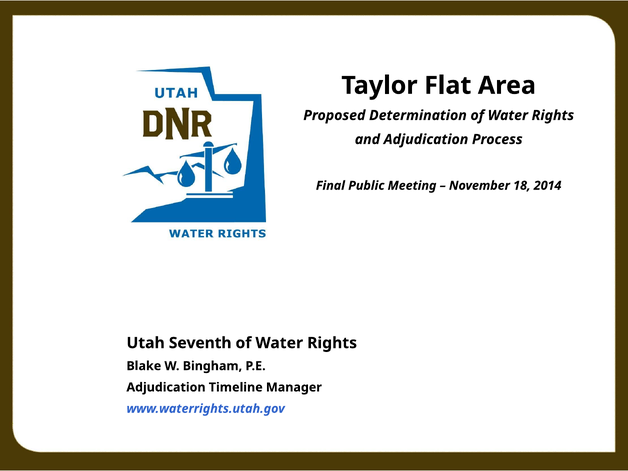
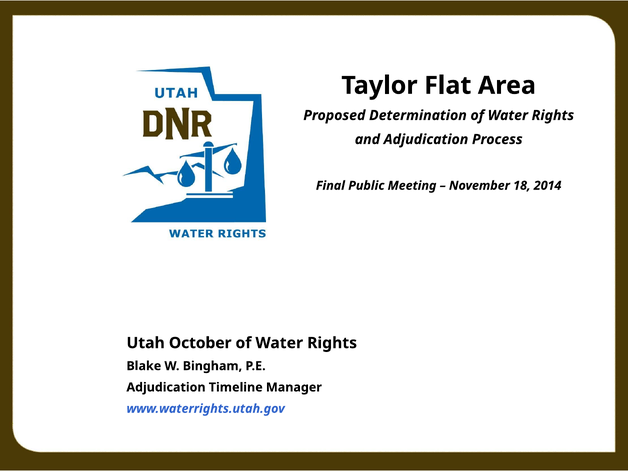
Seventh: Seventh -> October
